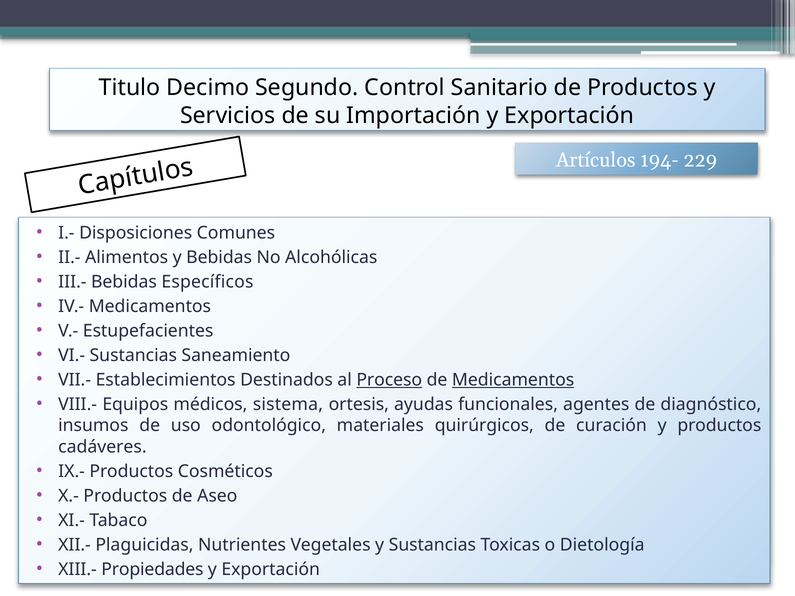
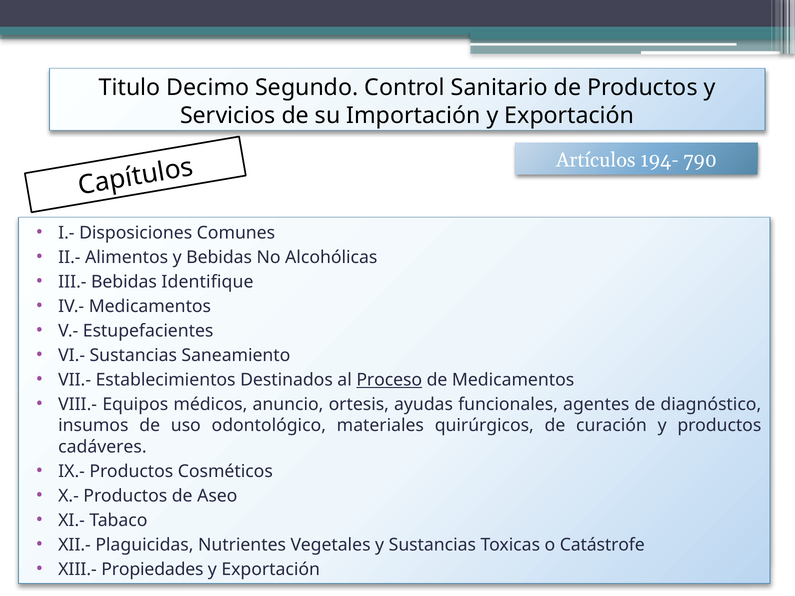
229: 229 -> 790
Específicos: Específicos -> Identifique
Medicamentos at (513, 380) underline: present -> none
sistema: sistema -> anuncio
Dietología: Dietología -> Catástrofe
